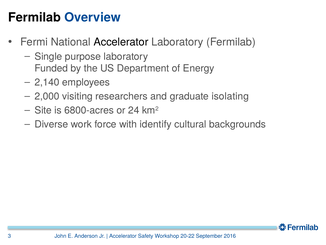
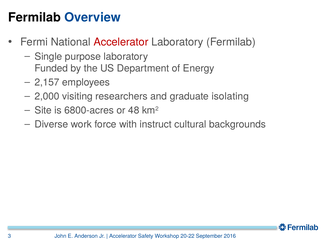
Accelerator at (121, 42) colour: black -> red
2,140: 2,140 -> 2,157
24: 24 -> 48
identify: identify -> instruct
